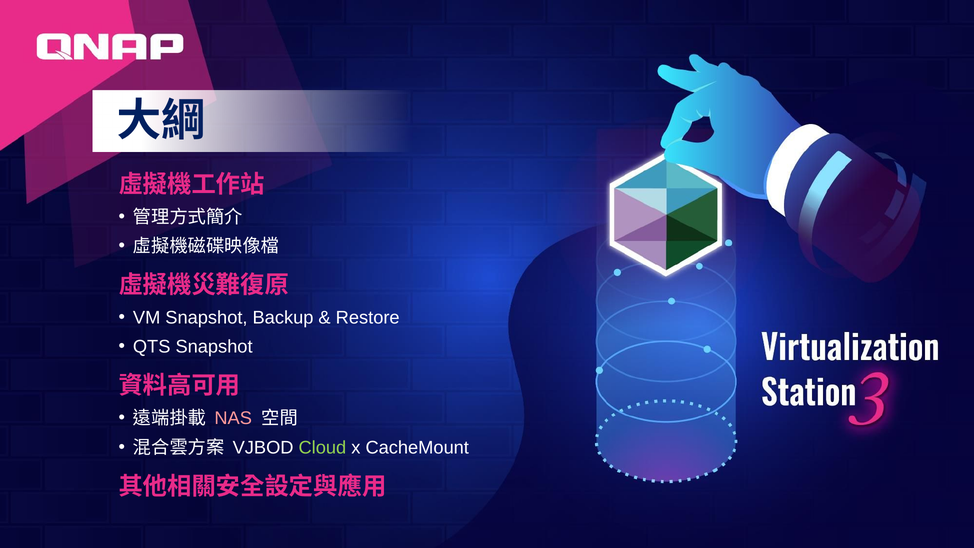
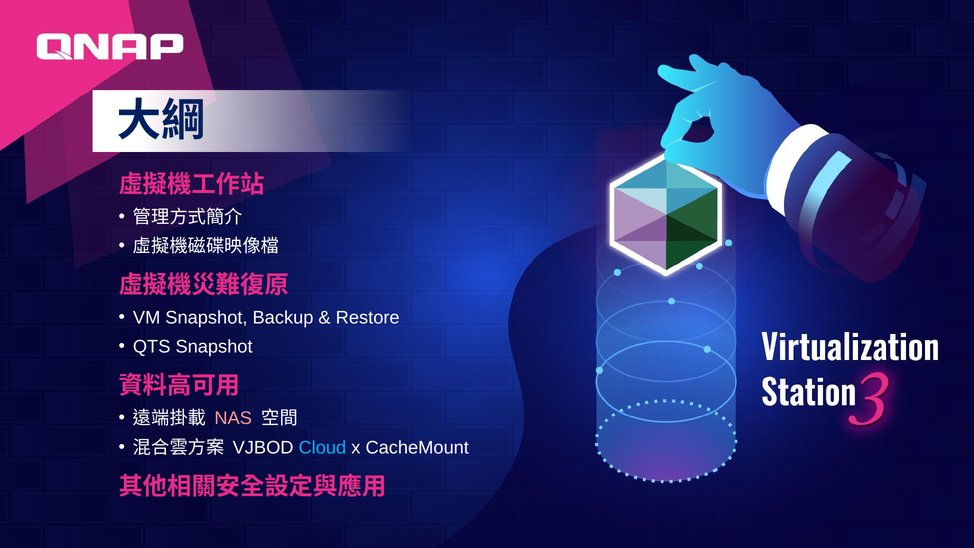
Cloud colour: light green -> light blue
